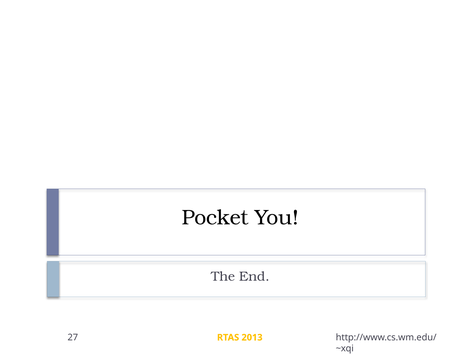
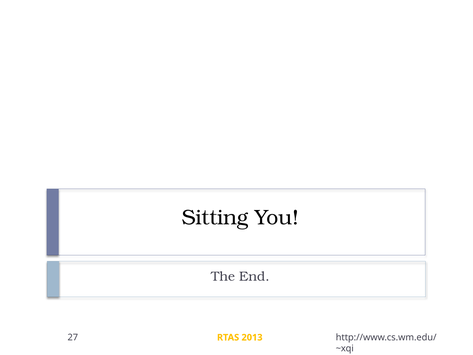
Pocket: Pocket -> Sitting
